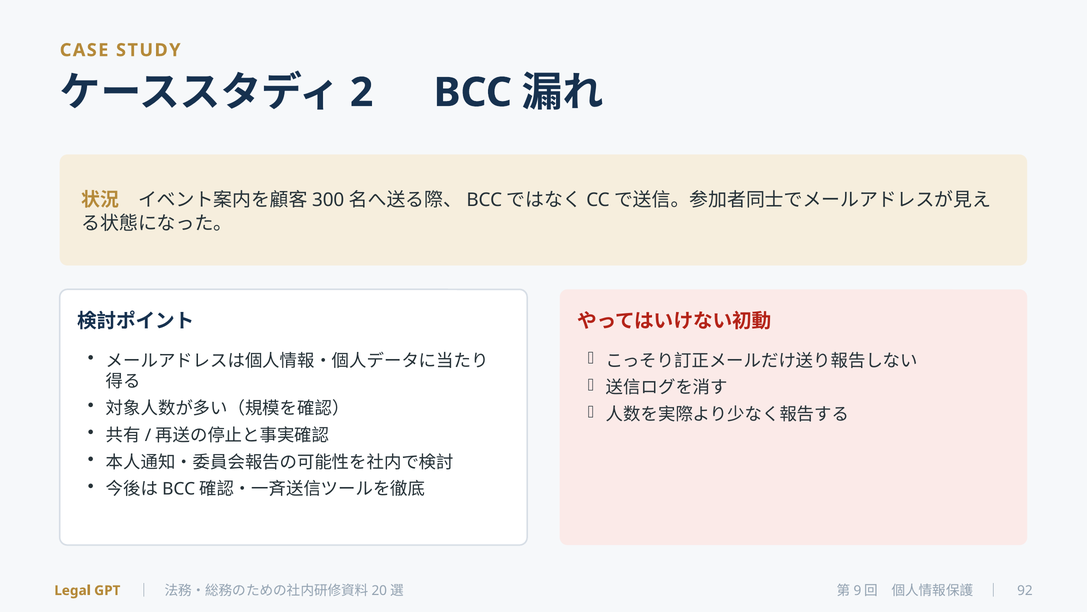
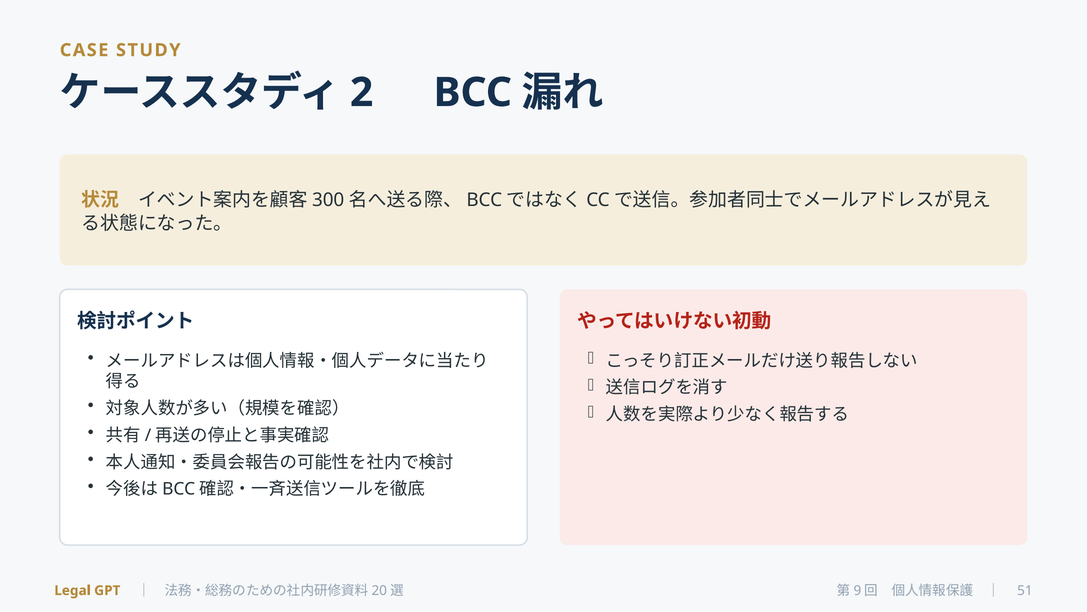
92: 92 -> 51
